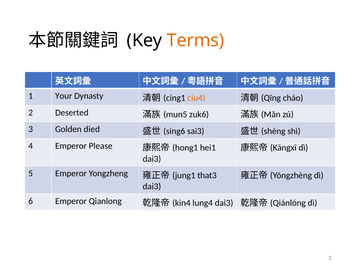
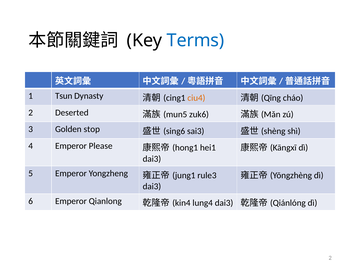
Terms colour: orange -> blue
Your: Your -> Tsun
died: died -> stop
that3: that3 -> rule3
